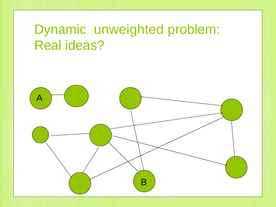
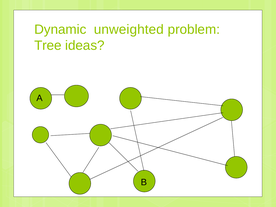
Real: Real -> Tree
